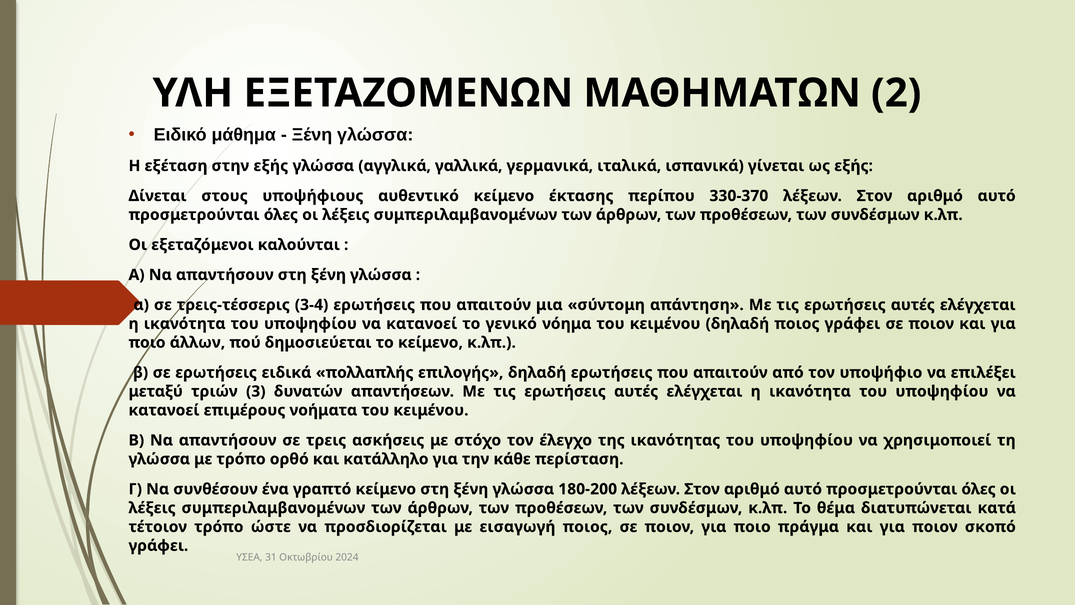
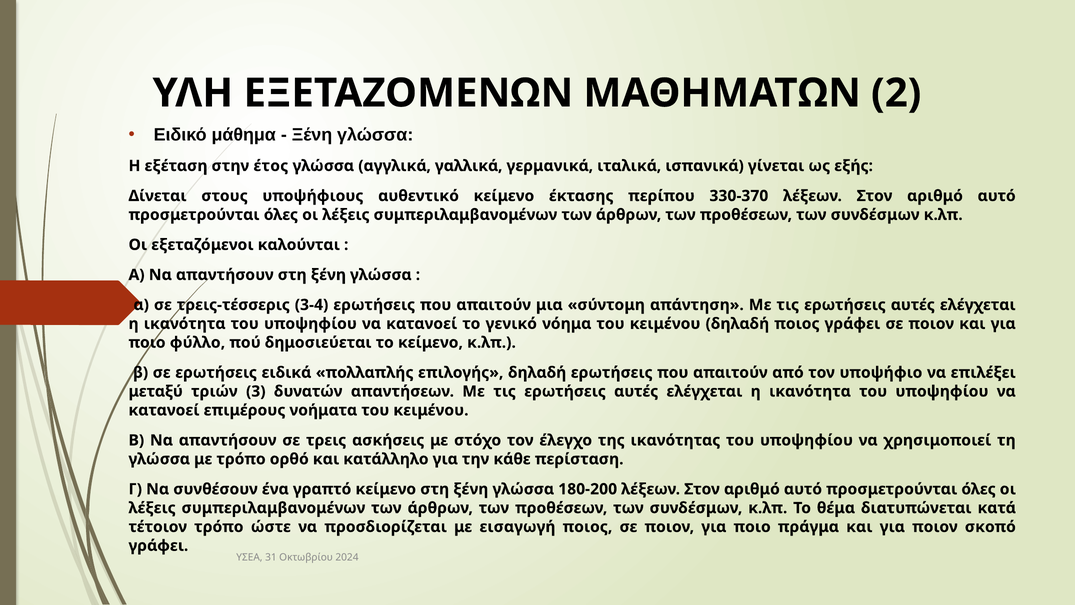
στην εξής: εξής -> έτος
άλλων: άλλων -> φύλλο
